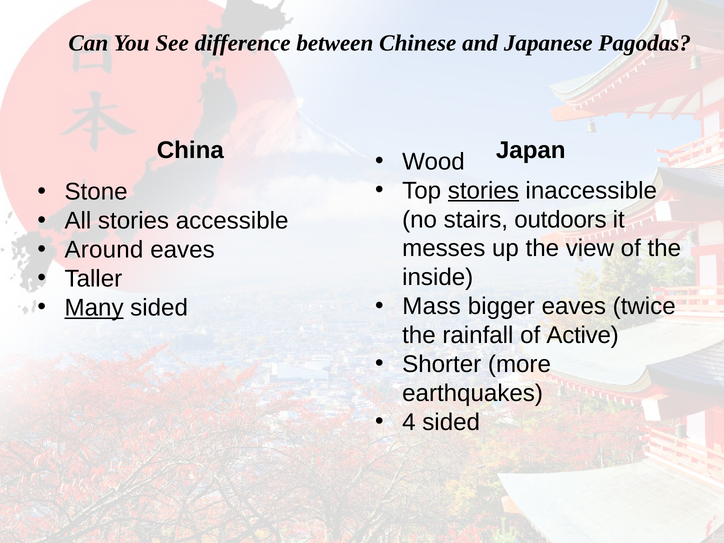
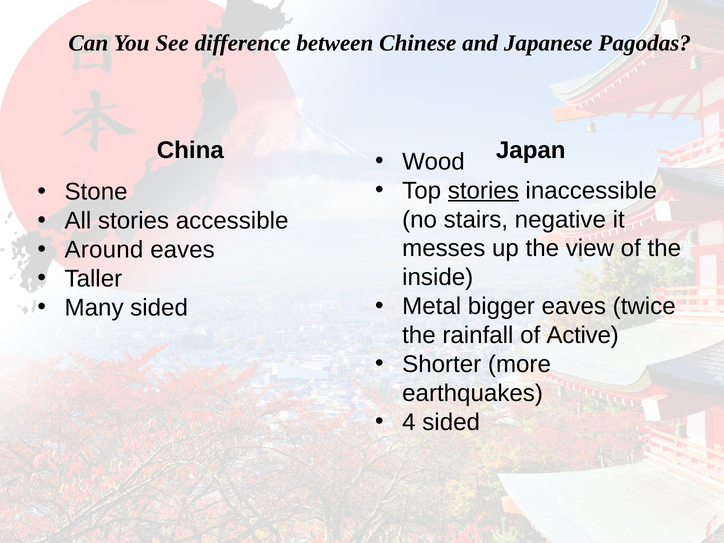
outdoors: outdoors -> negative
Mass: Mass -> Metal
Many underline: present -> none
